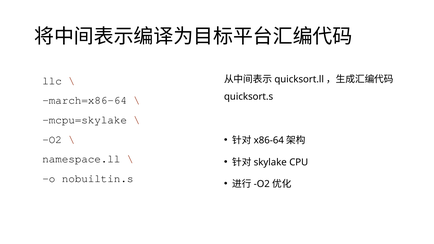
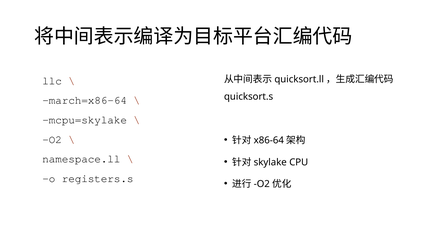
nobuiltin.s: nobuiltin.s -> registers.s
